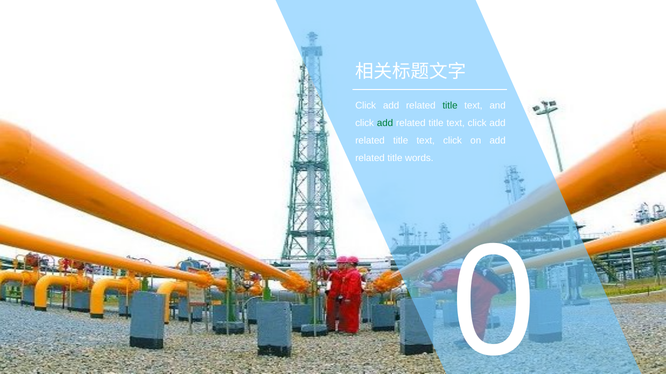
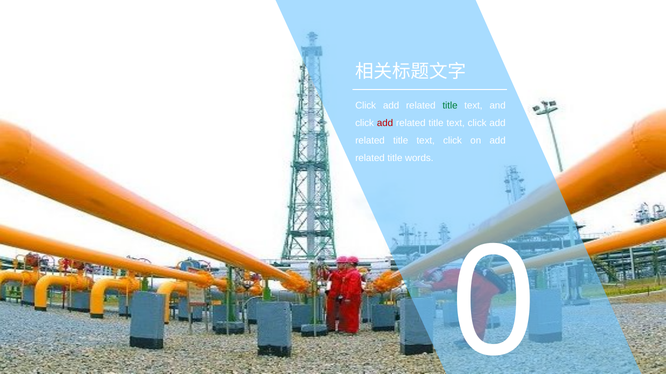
add at (385, 123) colour: green -> red
